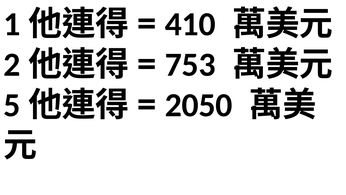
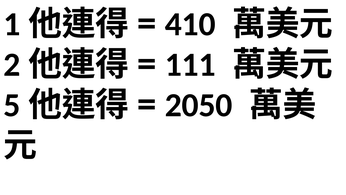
753: 753 -> 111
